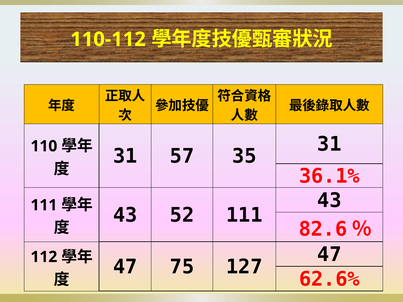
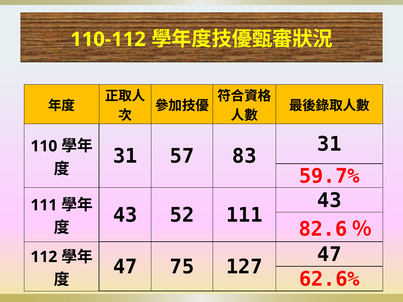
35: 35 -> 83
36.1%: 36.1% -> 59.7%
